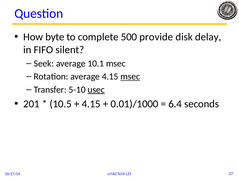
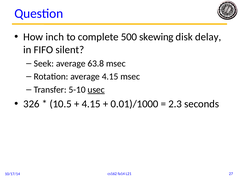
byte: byte -> inch
provide: provide -> skewing
10.1: 10.1 -> 63.8
msec at (130, 76) underline: present -> none
201: 201 -> 326
6.4: 6.4 -> 2.3
